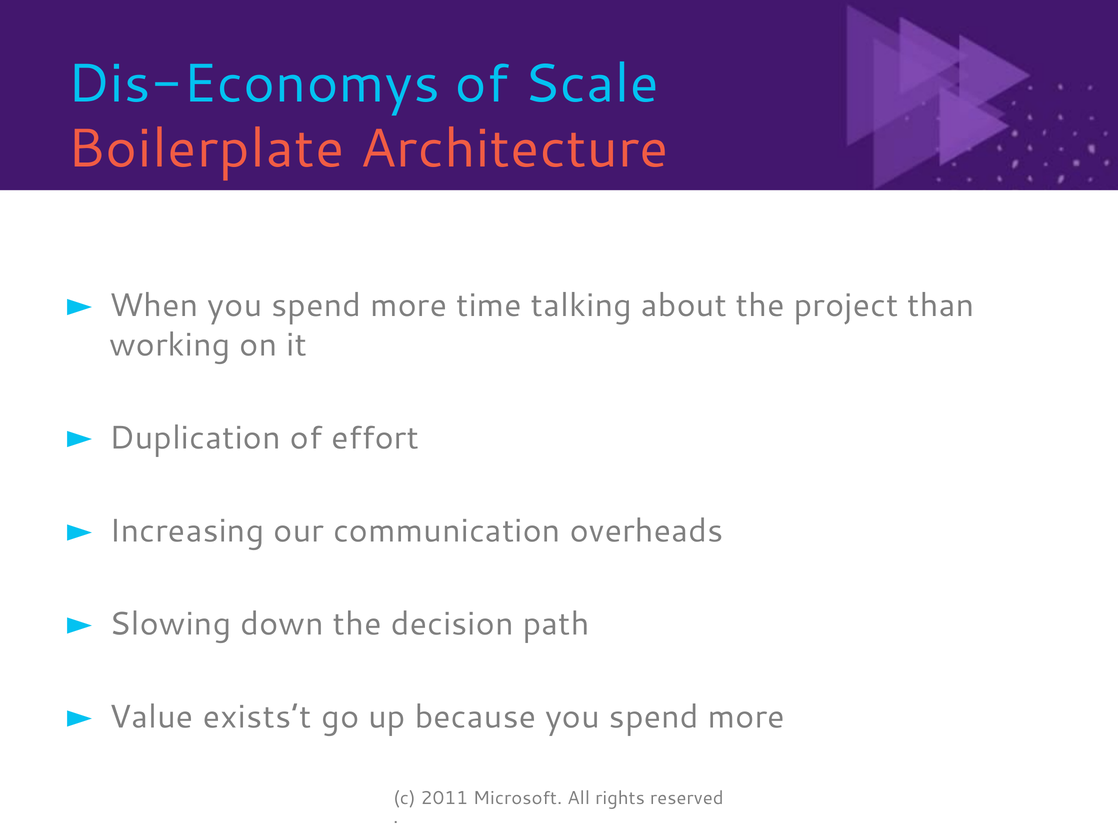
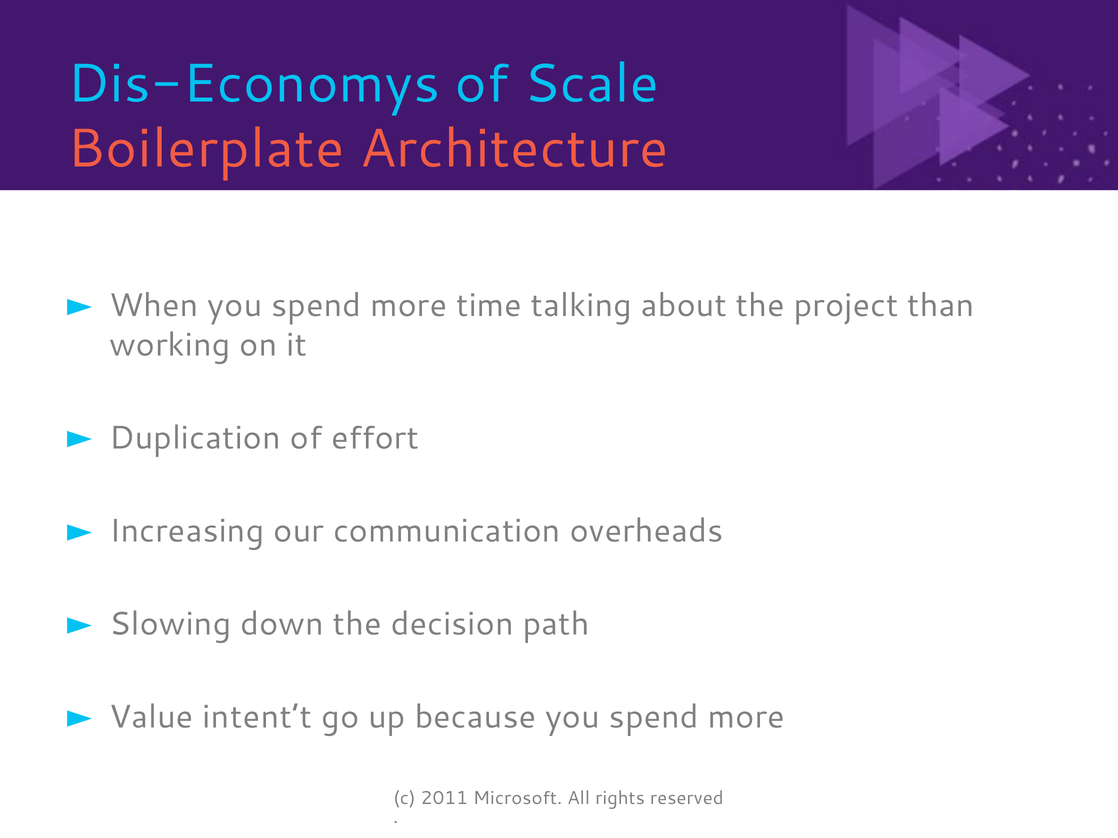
exists’t: exists’t -> intent’t
